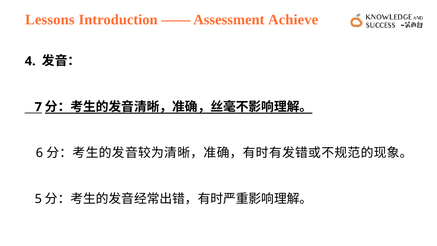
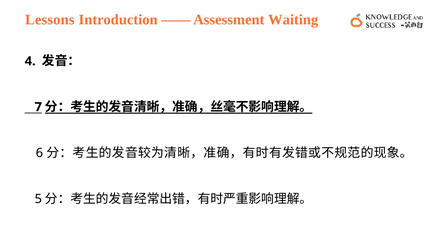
Achieve: Achieve -> Waiting
